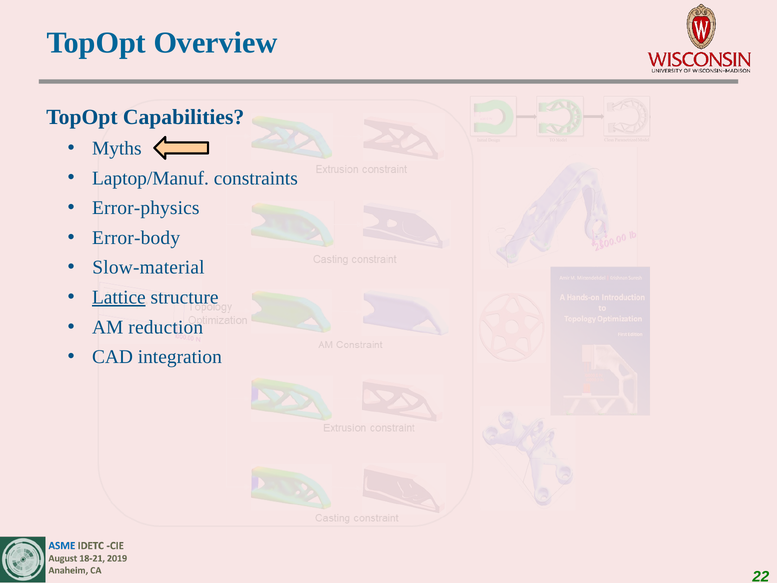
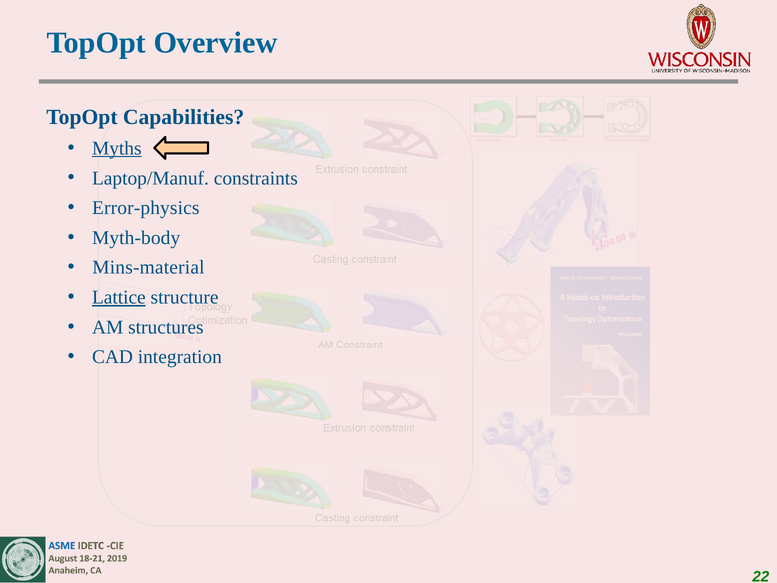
Myths underline: none -> present
Error-body: Error-body -> Myth-body
Slow-material: Slow-material -> Mins-material
reduction: reduction -> structures
